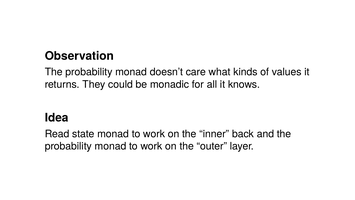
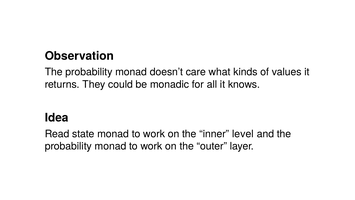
back: back -> level
